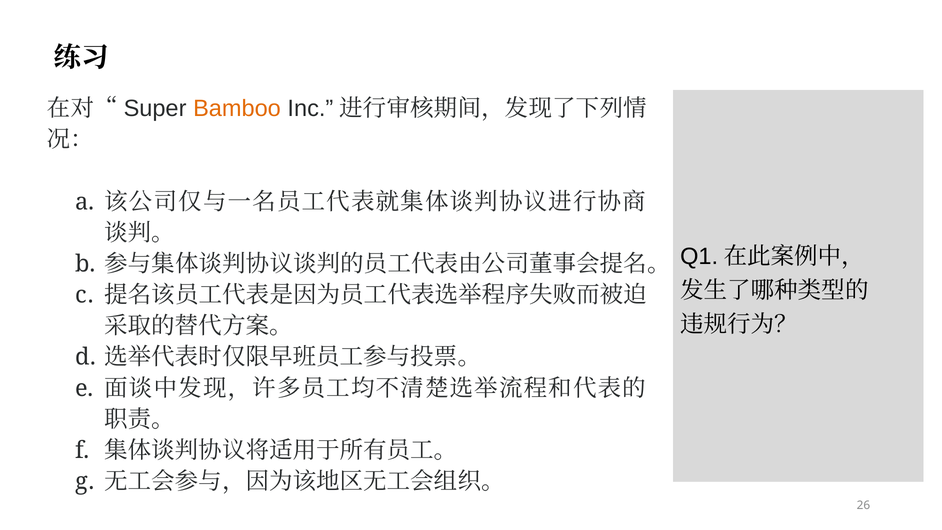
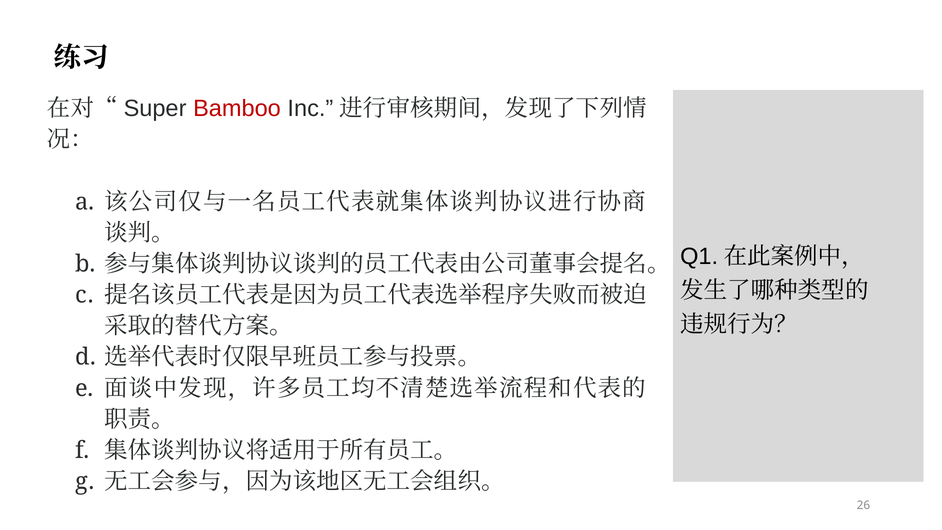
Bamboo colour: orange -> red
